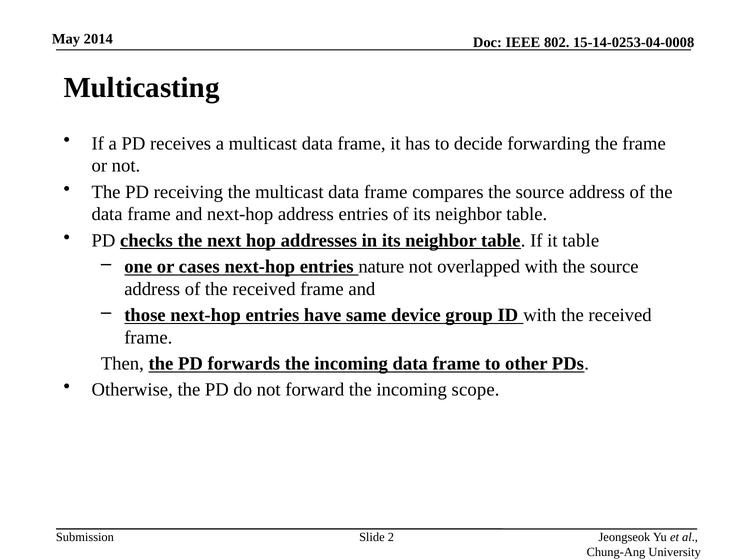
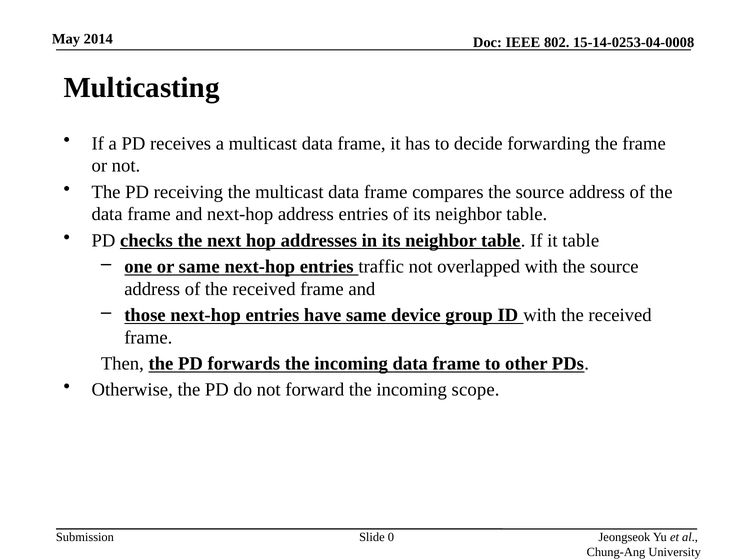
or cases: cases -> same
nature: nature -> traffic
2: 2 -> 0
